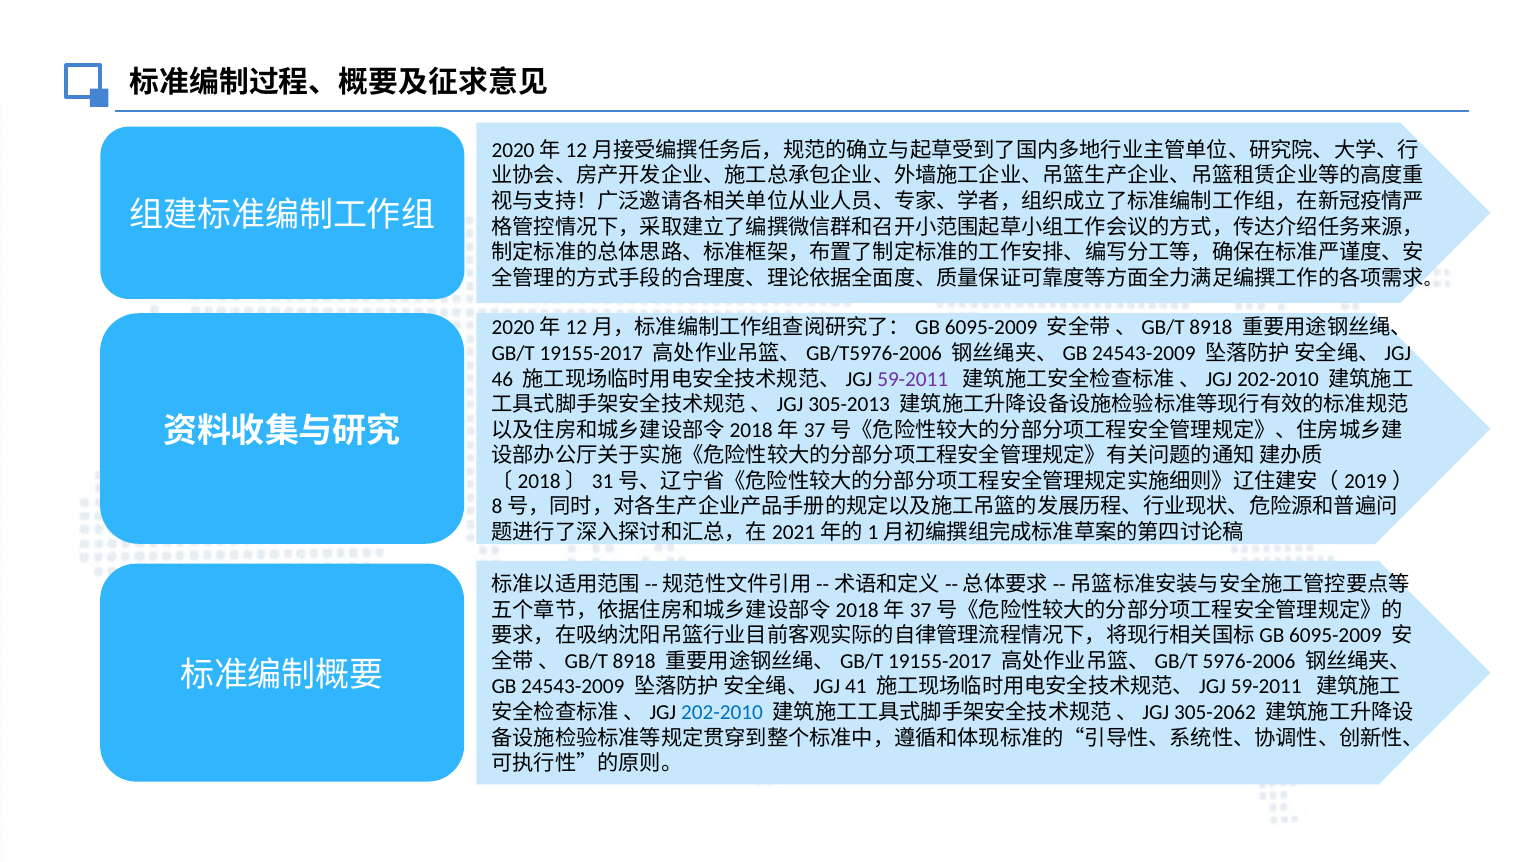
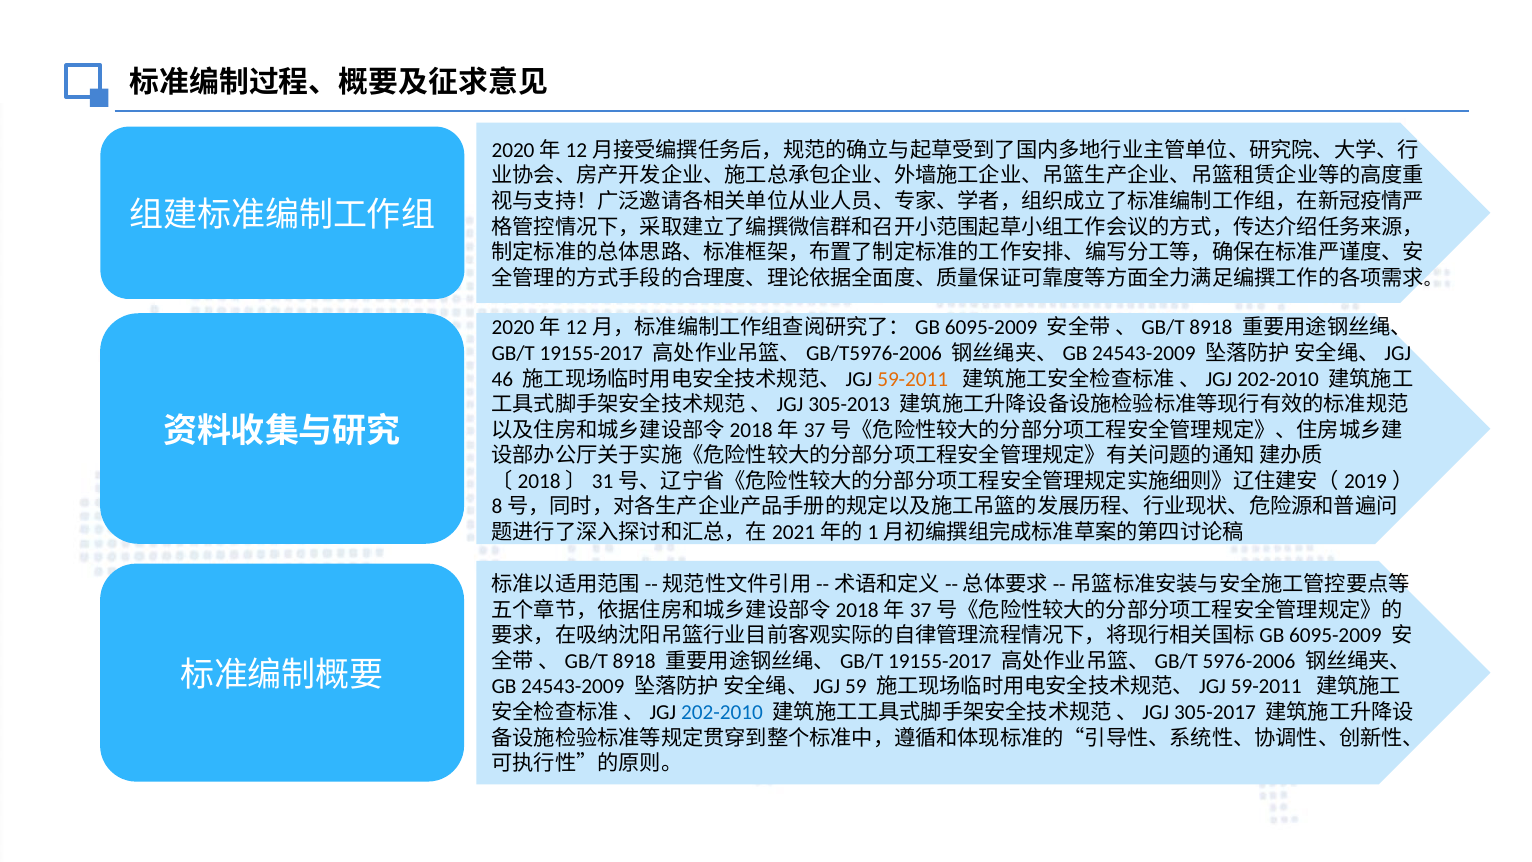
59-2011 at (913, 379) colour: purple -> orange
41: 41 -> 59
305-2062: 305-2062 -> 305-2017
